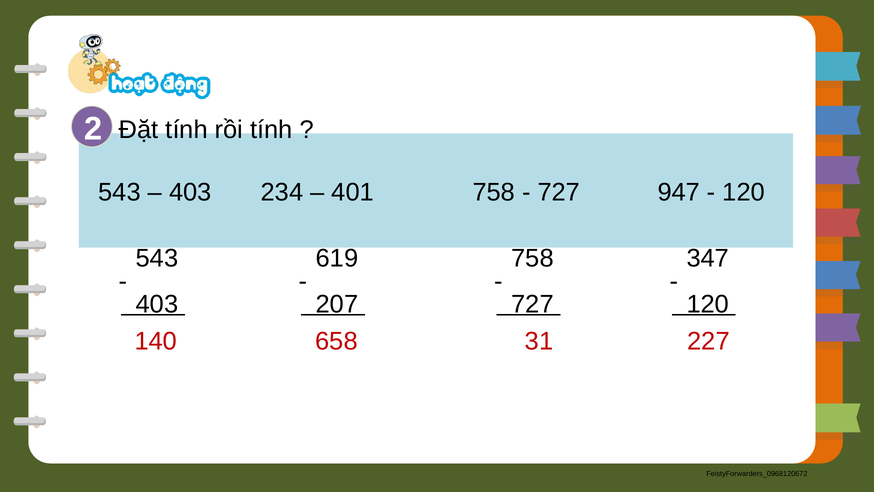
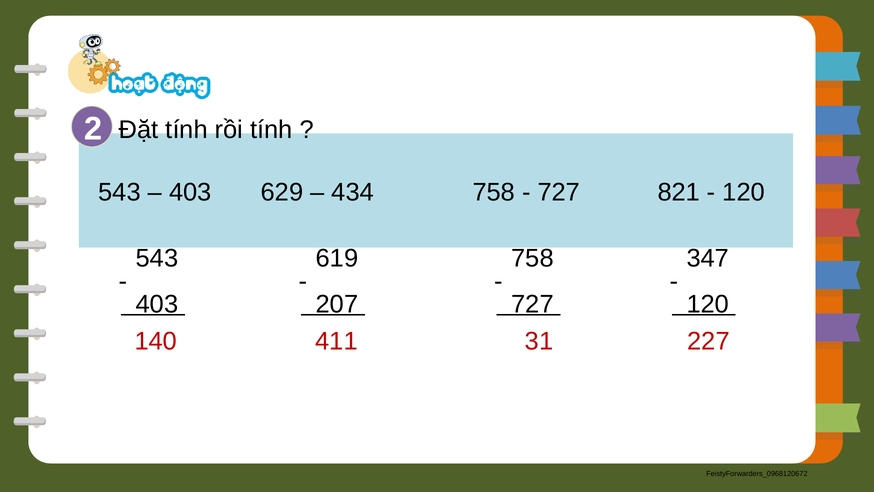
234: 234 -> 629
401: 401 -> 434
947: 947 -> 821
658: 658 -> 411
